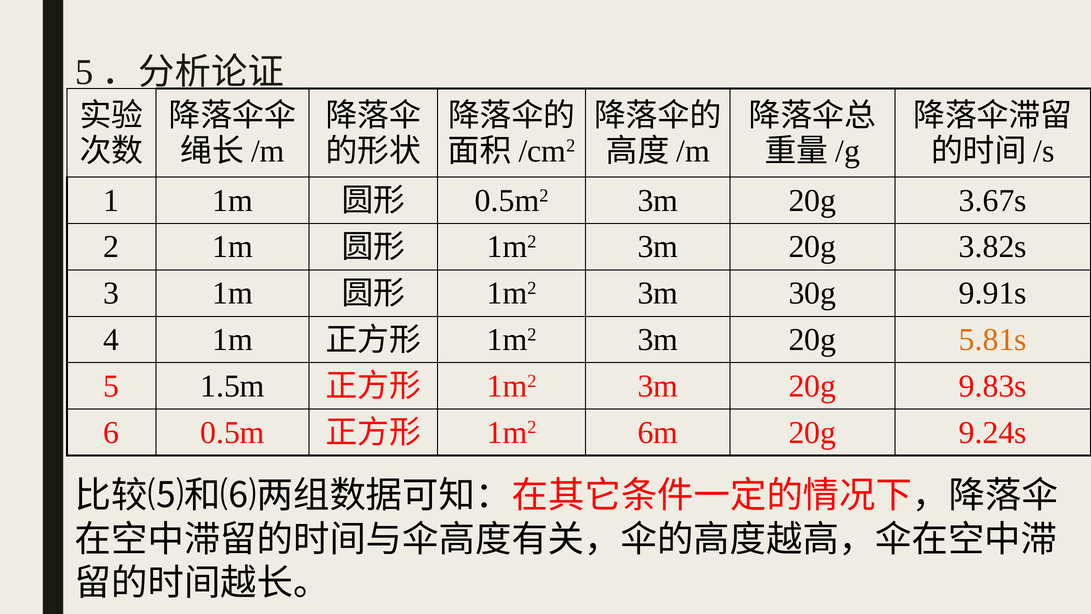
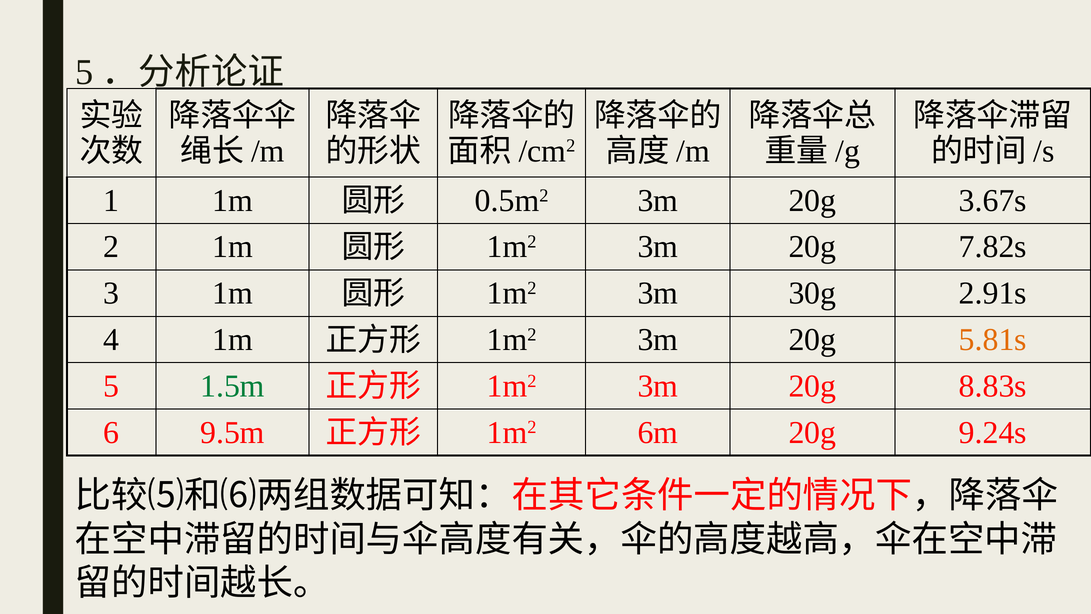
3.82s: 3.82s -> 7.82s
9.91s: 9.91s -> 2.91s
1.5m colour: black -> green
9.83s: 9.83s -> 8.83s
0.5m: 0.5m -> 9.5m
